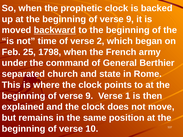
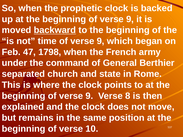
time of verse 2: 2 -> 9
25: 25 -> 47
1: 1 -> 8
